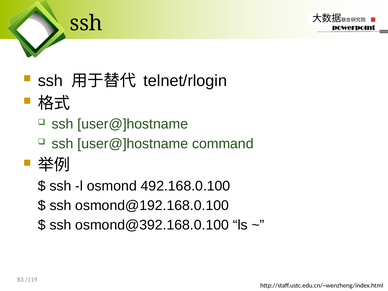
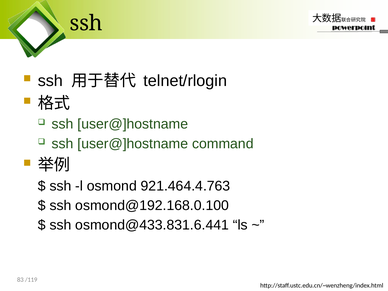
492.168.0.100: 492.168.0.100 -> 921.464.4.763
osmond@392.168.0.100: osmond@392.168.0.100 -> osmond@433.831.6.441
